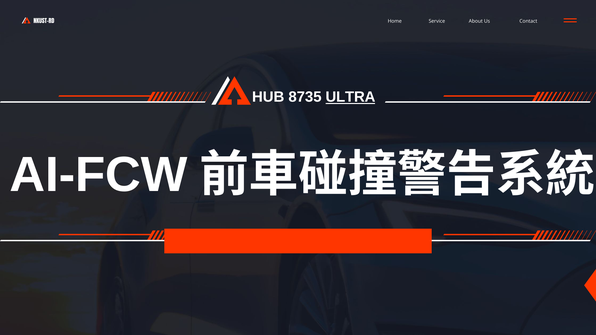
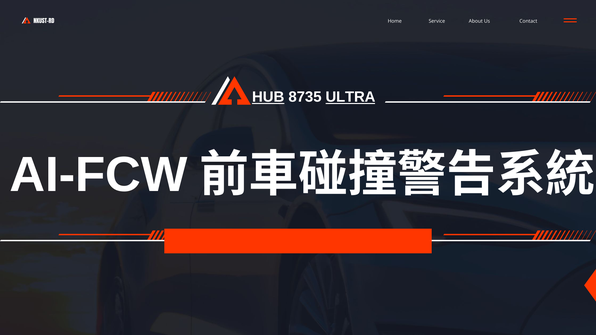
HUB underline: none -> present
